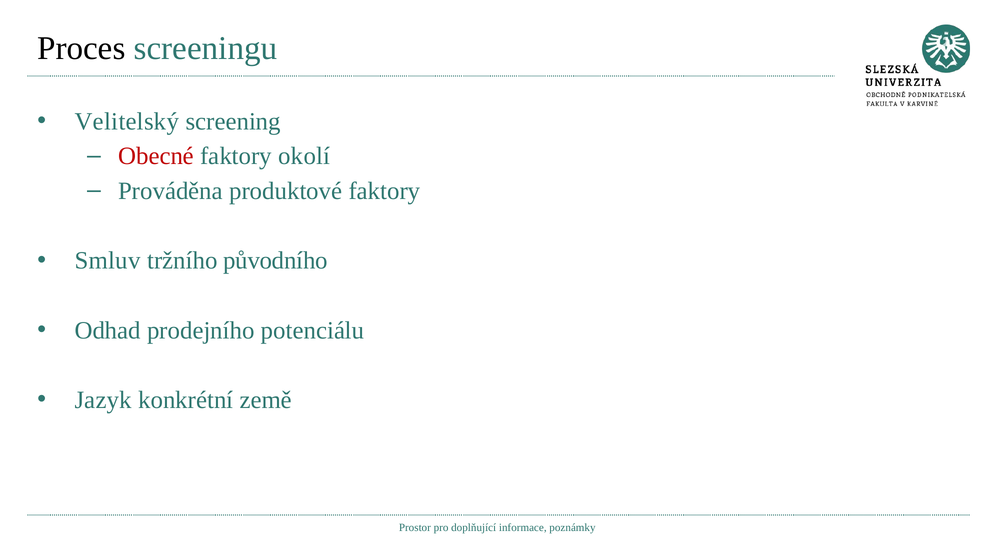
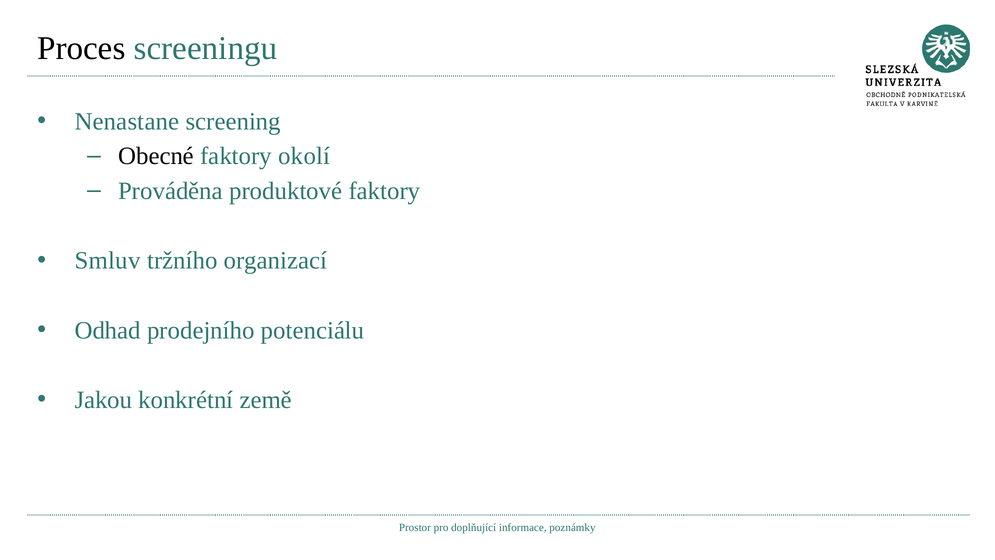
Velitelský: Velitelský -> Nenastane
Obecné colour: red -> black
původního: původního -> organizací
Jazyk: Jazyk -> Jakou
